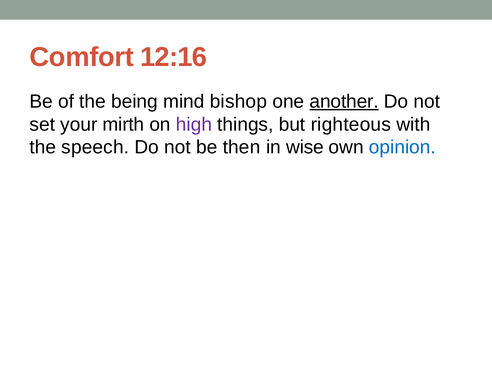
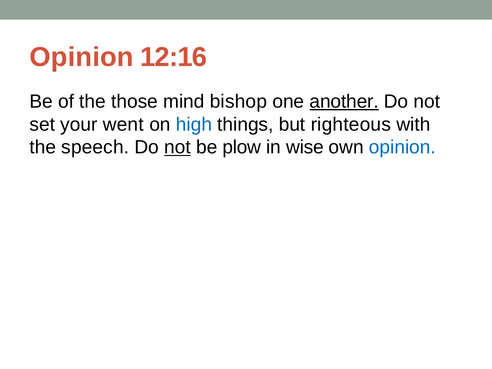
Comfort at (82, 57): Comfort -> Opinion
being: being -> those
mirth: mirth -> went
high colour: purple -> blue
not at (178, 147) underline: none -> present
then: then -> plow
